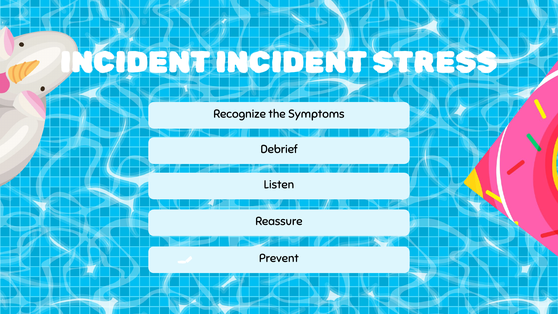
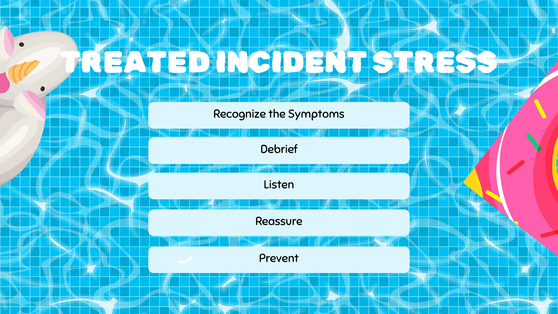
INCIDENT at (135, 63): INCIDENT -> TREATED
